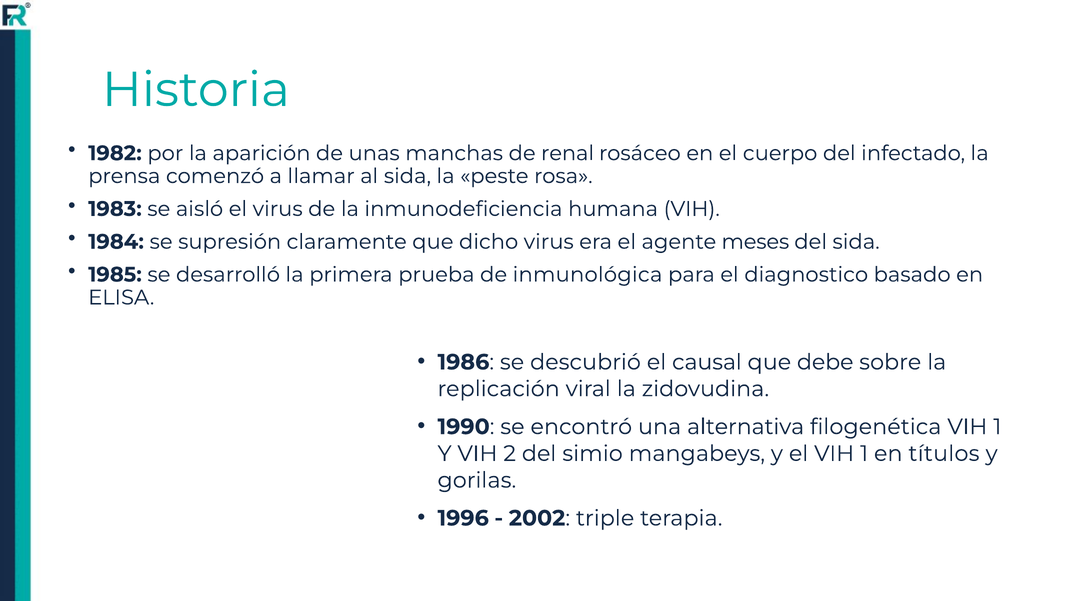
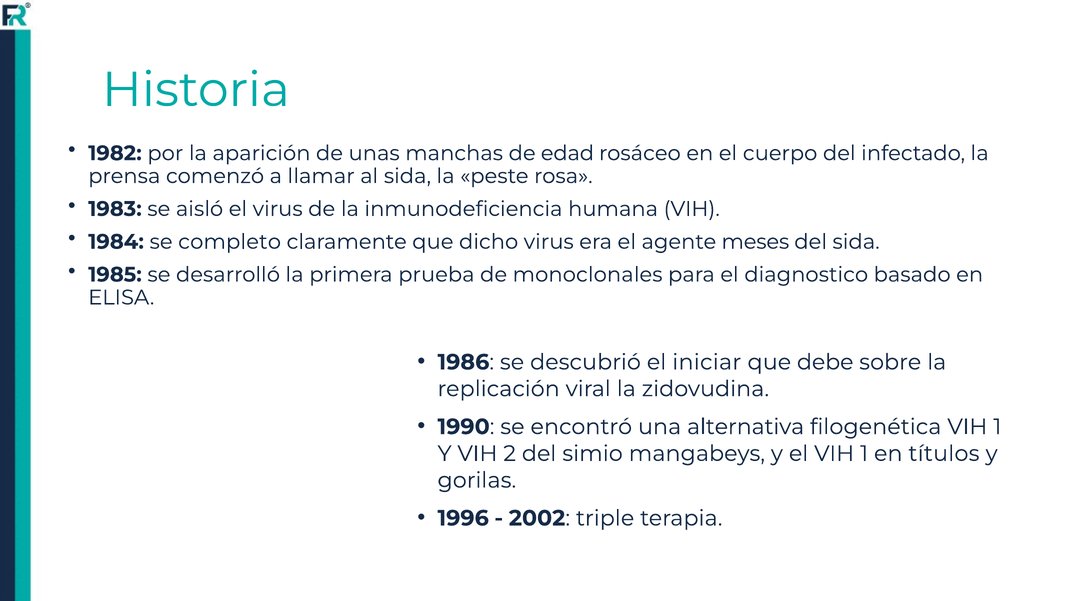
renal: renal -> edad
supresión: supresión -> completo
inmunológica: inmunológica -> monoclonales
causal: causal -> iniciar
